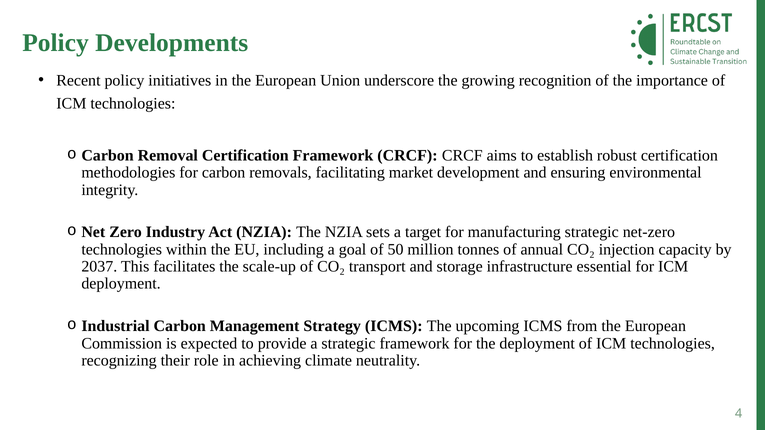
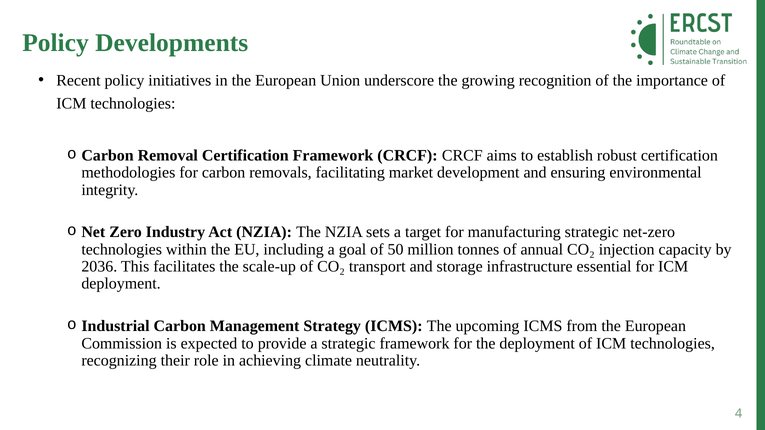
2037: 2037 -> 2036
